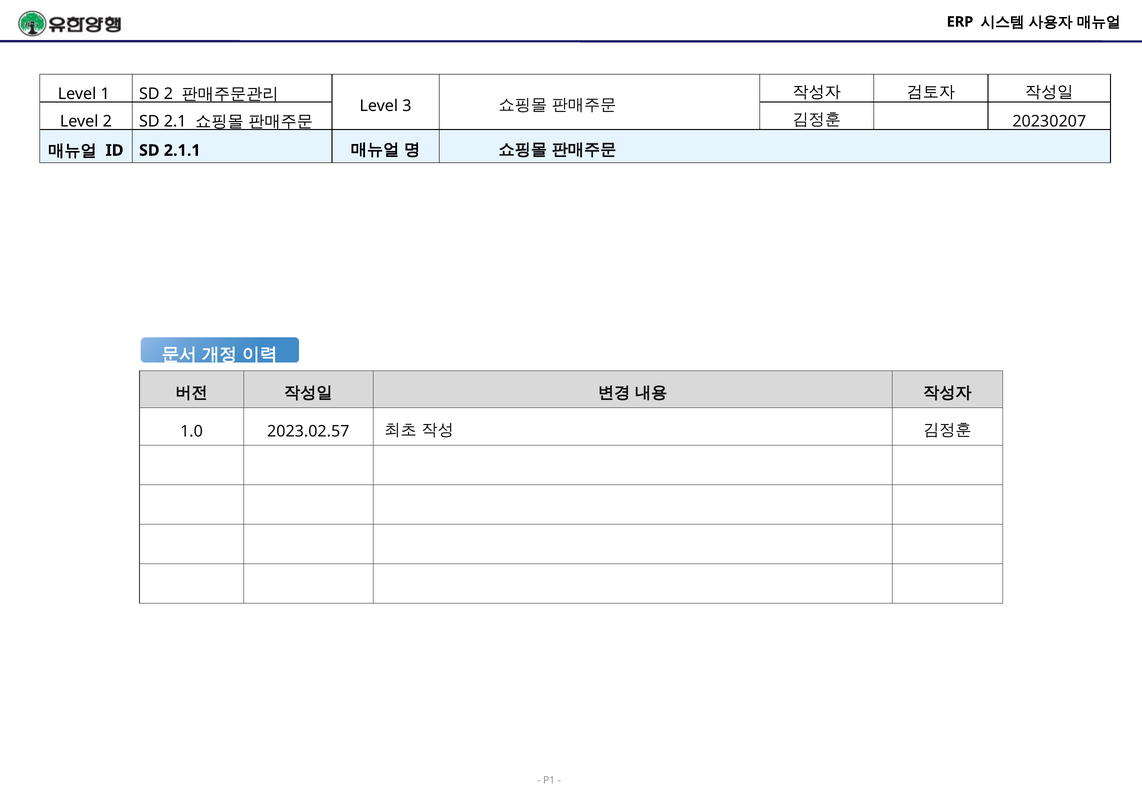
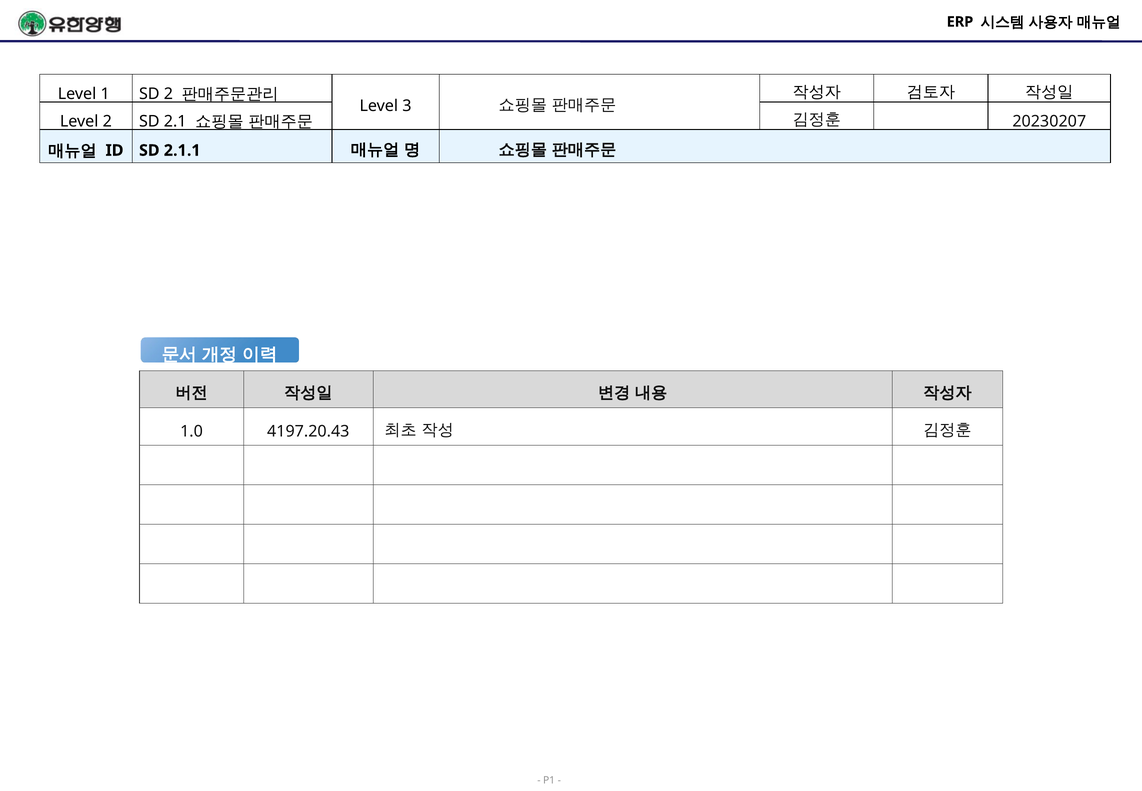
2023.02.57: 2023.02.57 -> 4197.20.43
